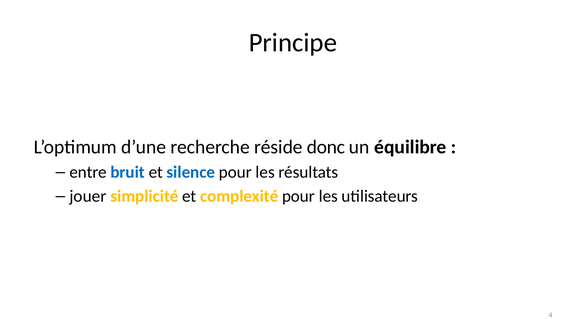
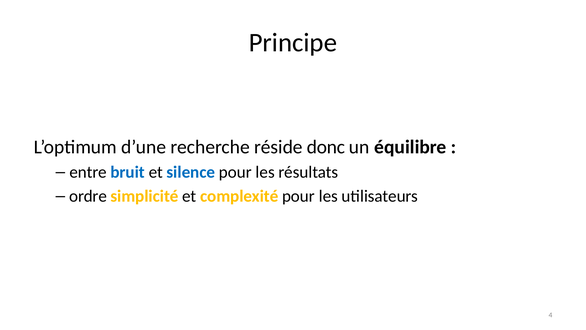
jouer: jouer -> ordre
